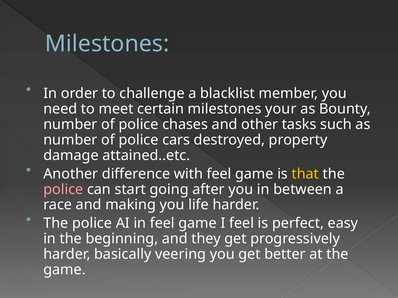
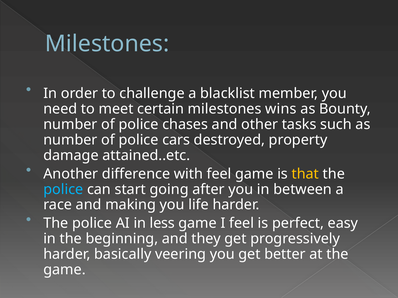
your: your -> wins
police at (63, 190) colour: pink -> light blue
in feel: feel -> less
